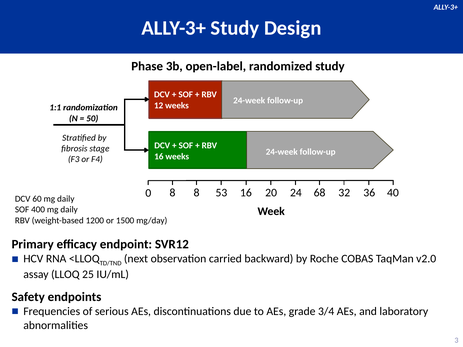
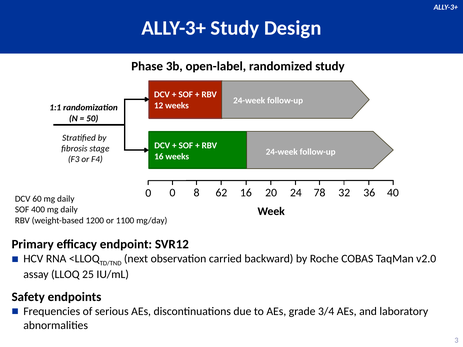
0 8: 8 -> 0
53: 53 -> 62
68: 68 -> 78
1500: 1500 -> 1100
